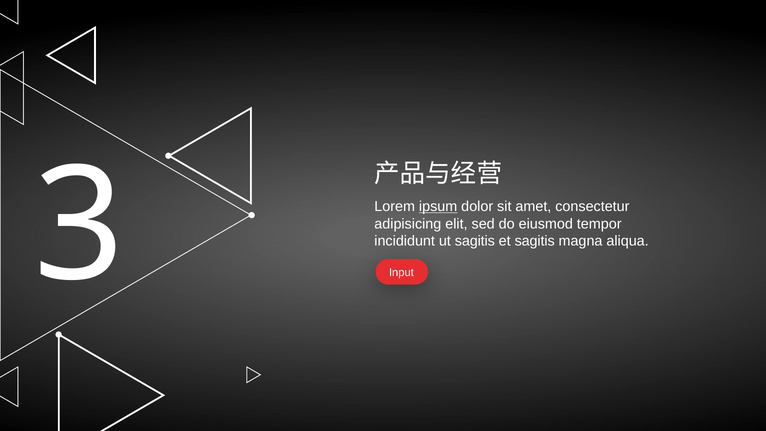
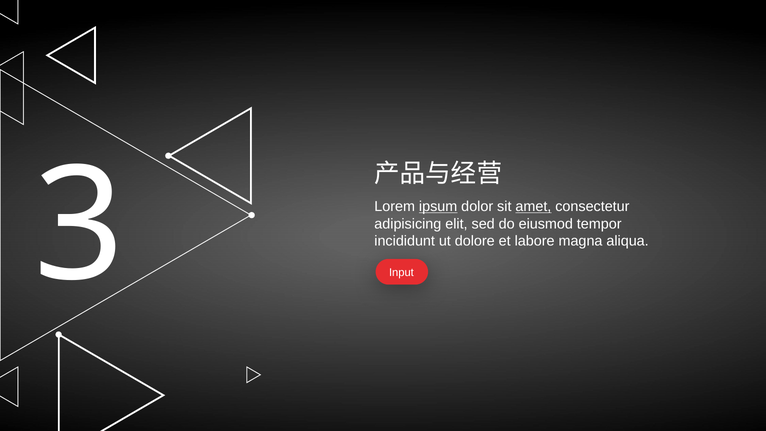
amet underline: none -> present
sagitis at (475, 241): sagitis -> dolore
et sagitis: sagitis -> labore
